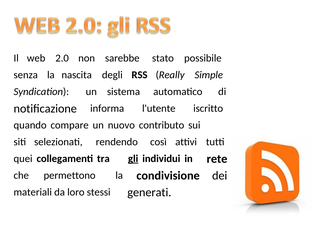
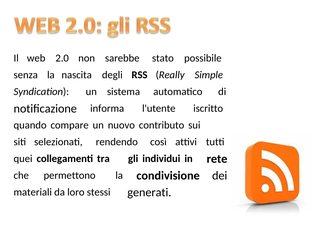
gli underline: present -> none
